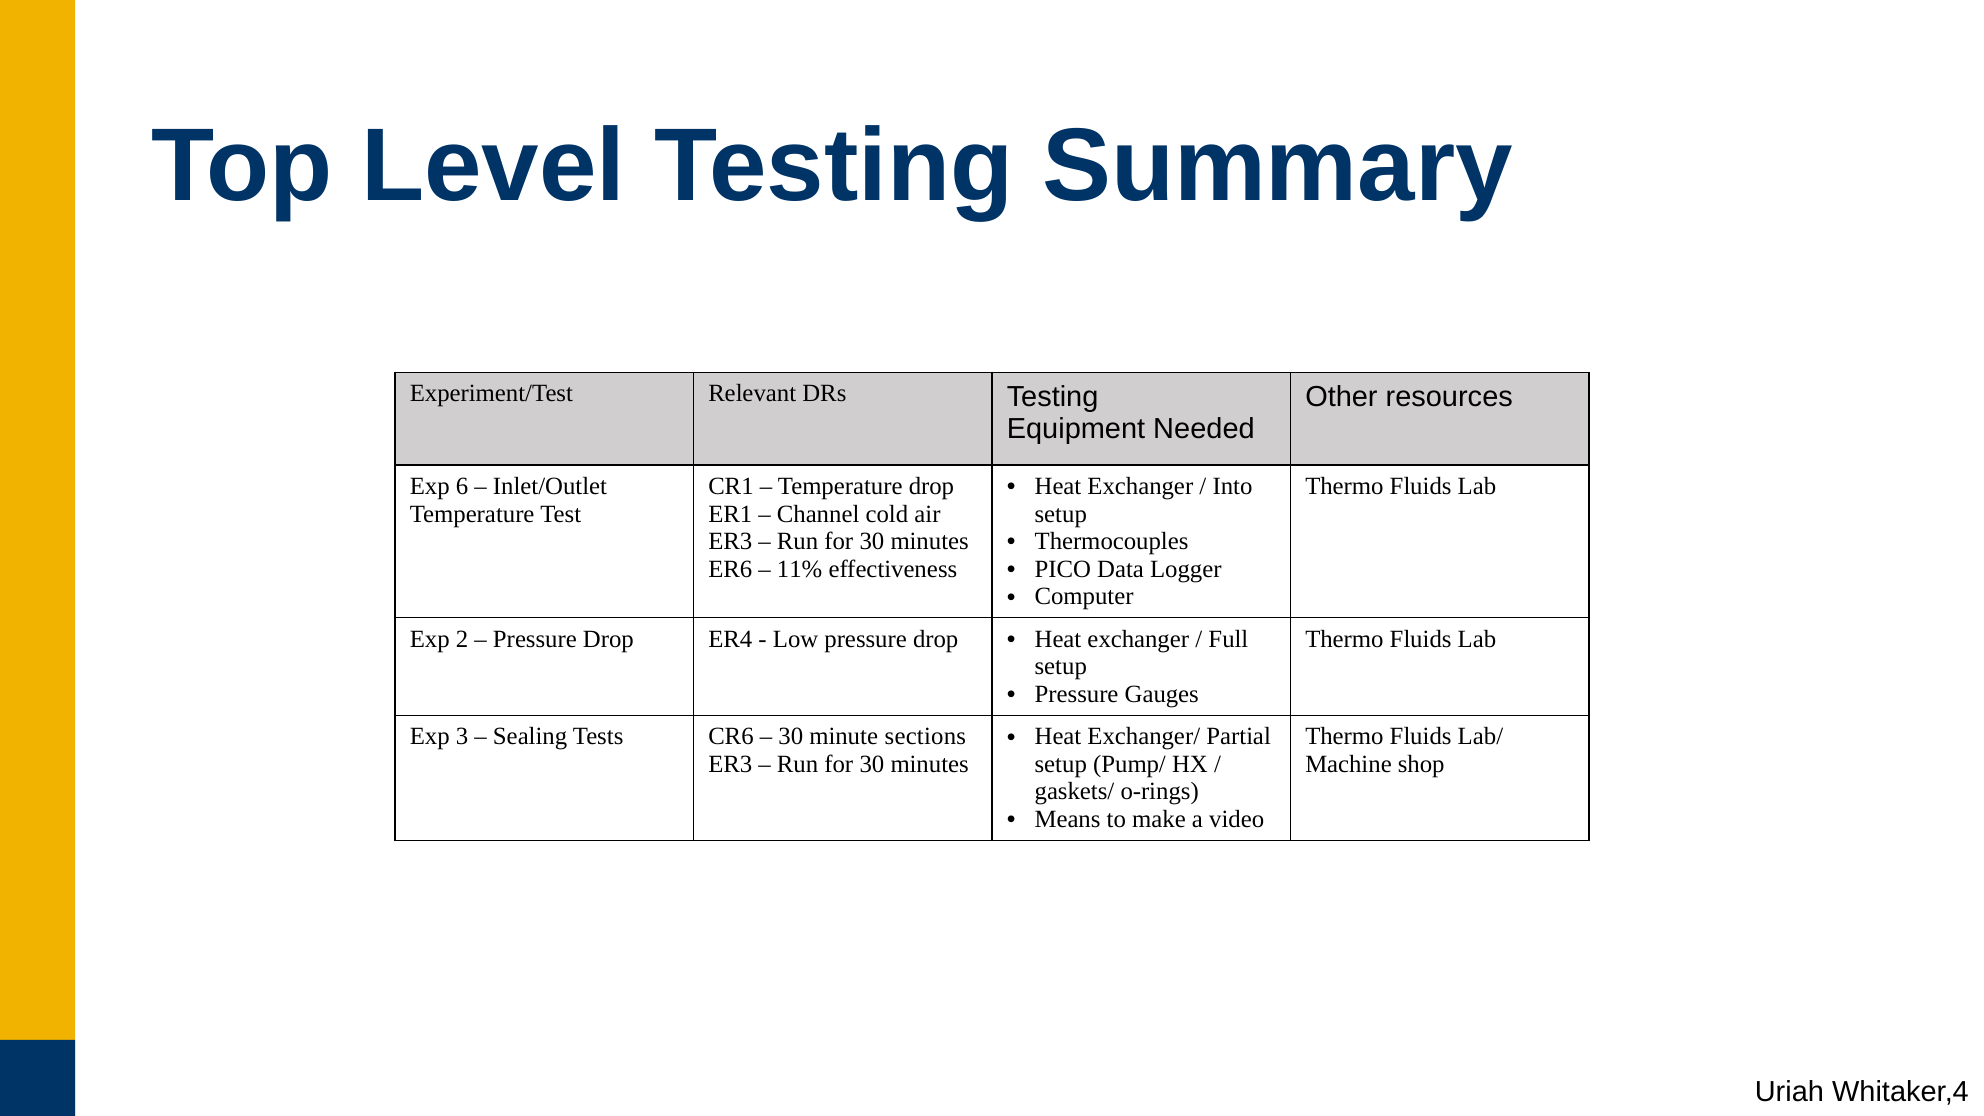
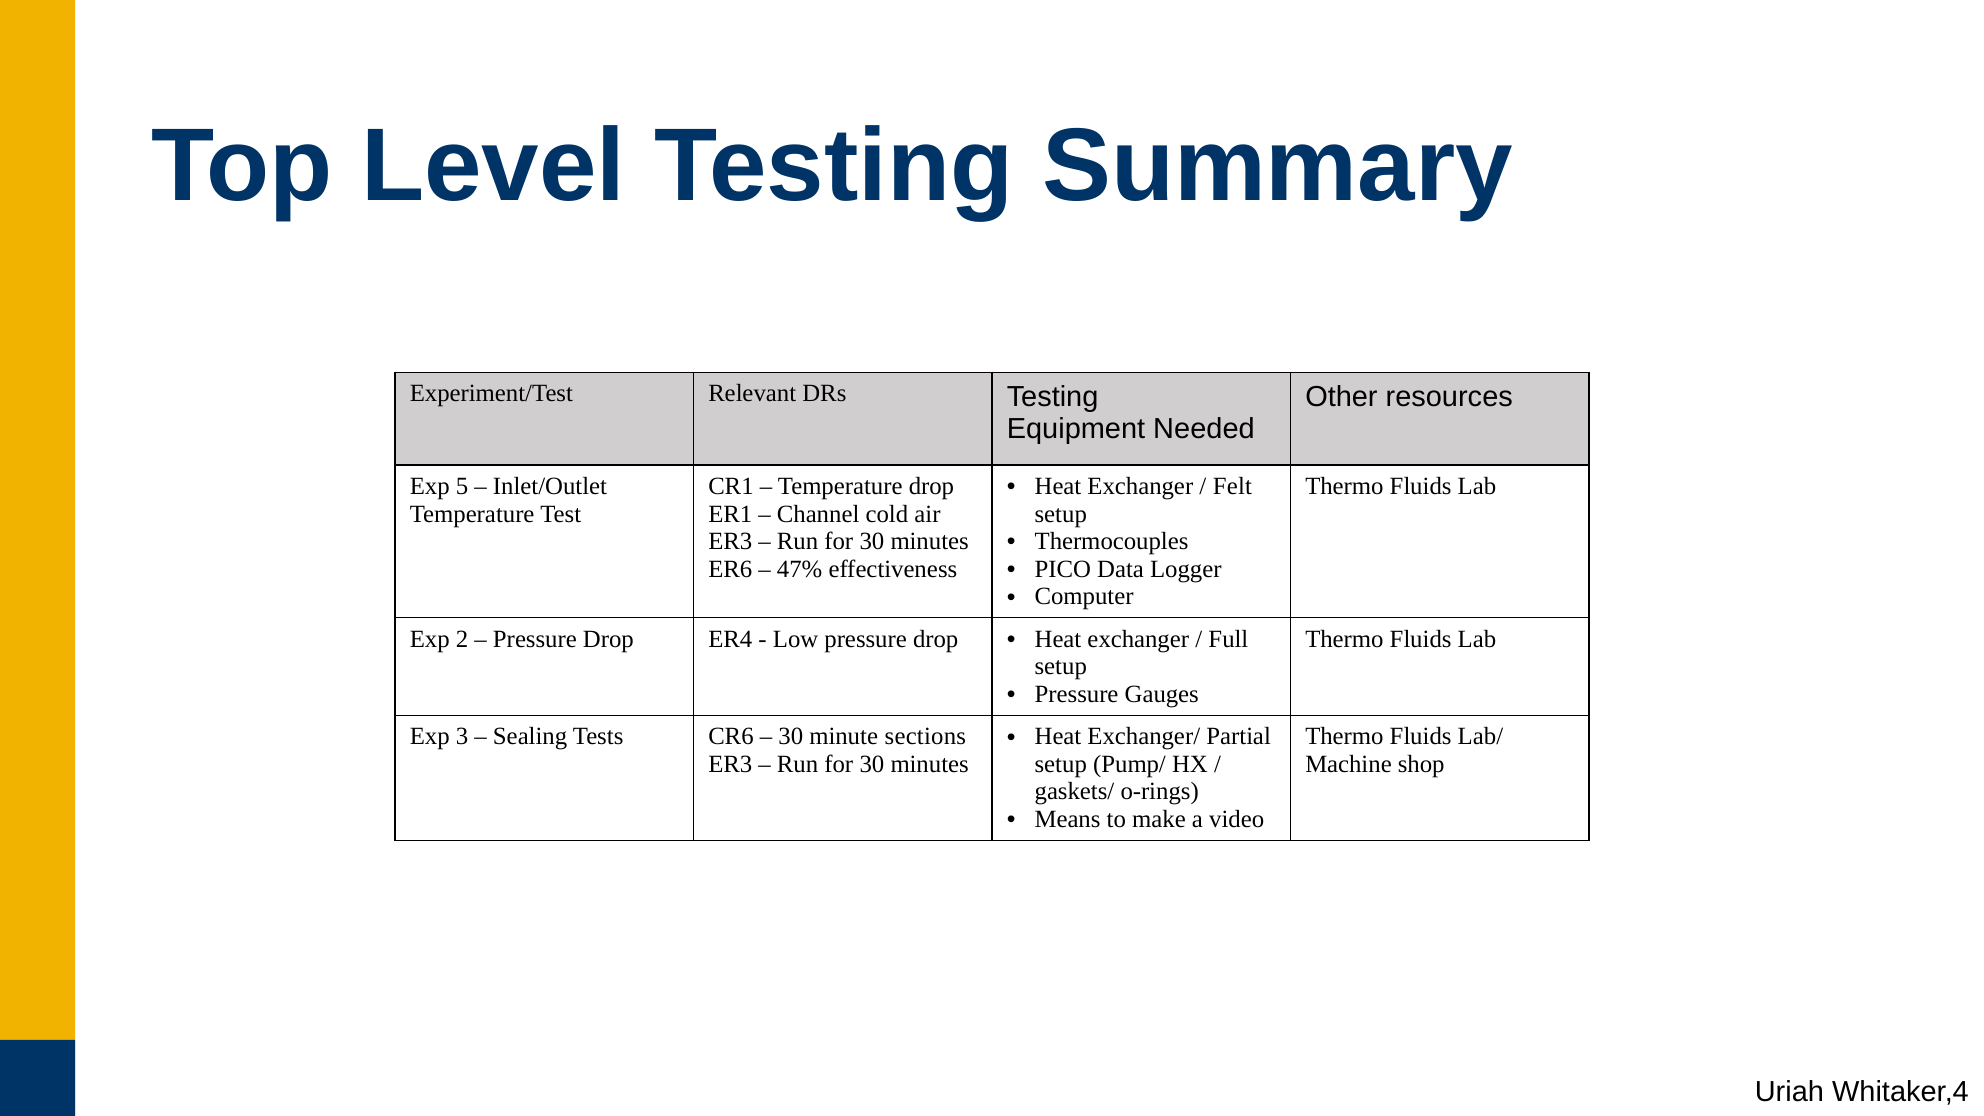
6: 6 -> 5
Into: Into -> Felt
11%: 11% -> 47%
